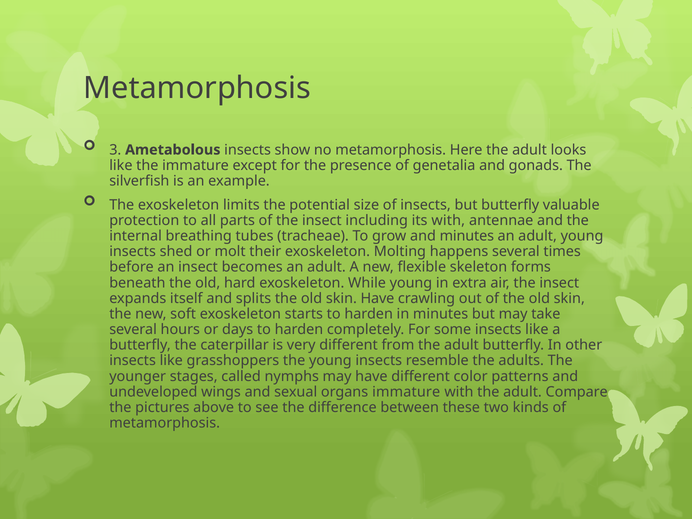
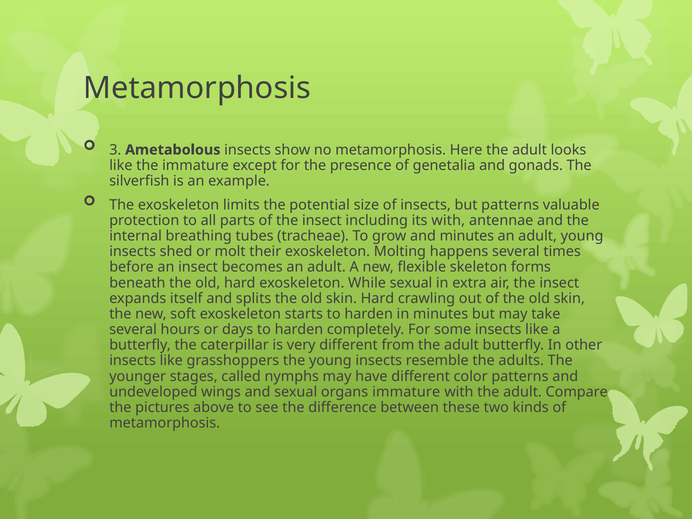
but butterfly: butterfly -> patterns
While young: young -> sexual
skin Have: Have -> Hard
